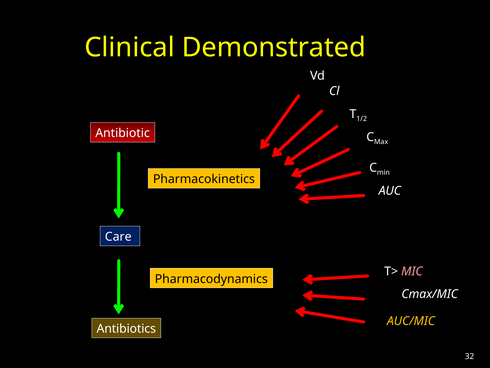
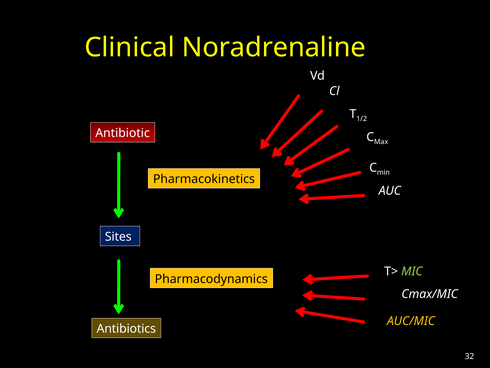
Demonstrated: Demonstrated -> Noradrenaline
Care: Care -> Sites
MIC colour: pink -> light green
